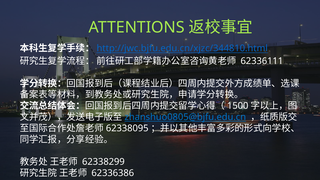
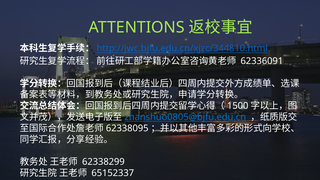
62336111: 62336111 -> 62336091
62336386: 62336386 -> 65152337
